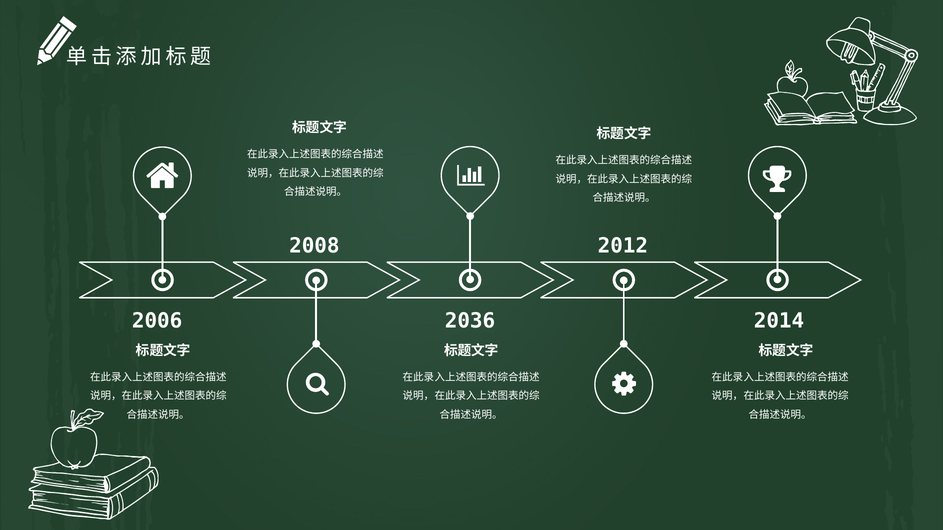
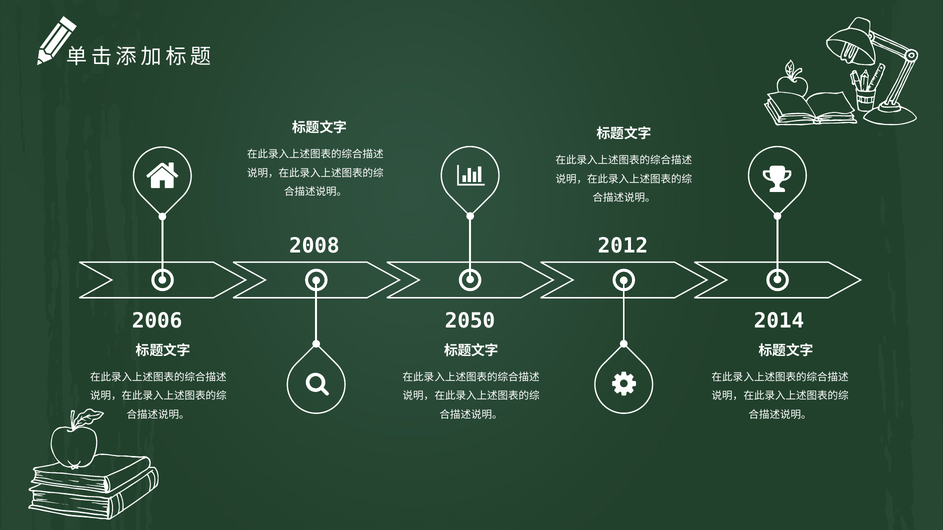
2036: 2036 -> 2050
